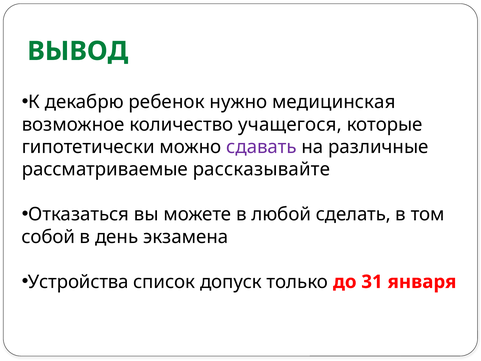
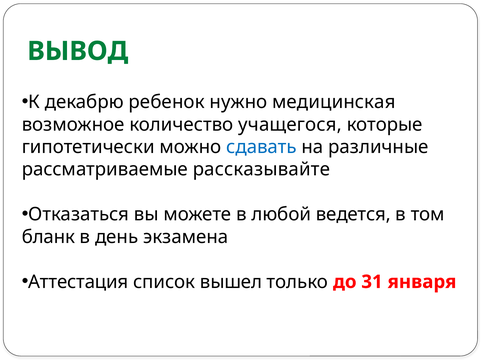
сдавать colour: purple -> blue
сделать: сделать -> ведется
собой: собой -> бланк
Устройства: Устройства -> Аттестация
допуск: допуск -> вышел
